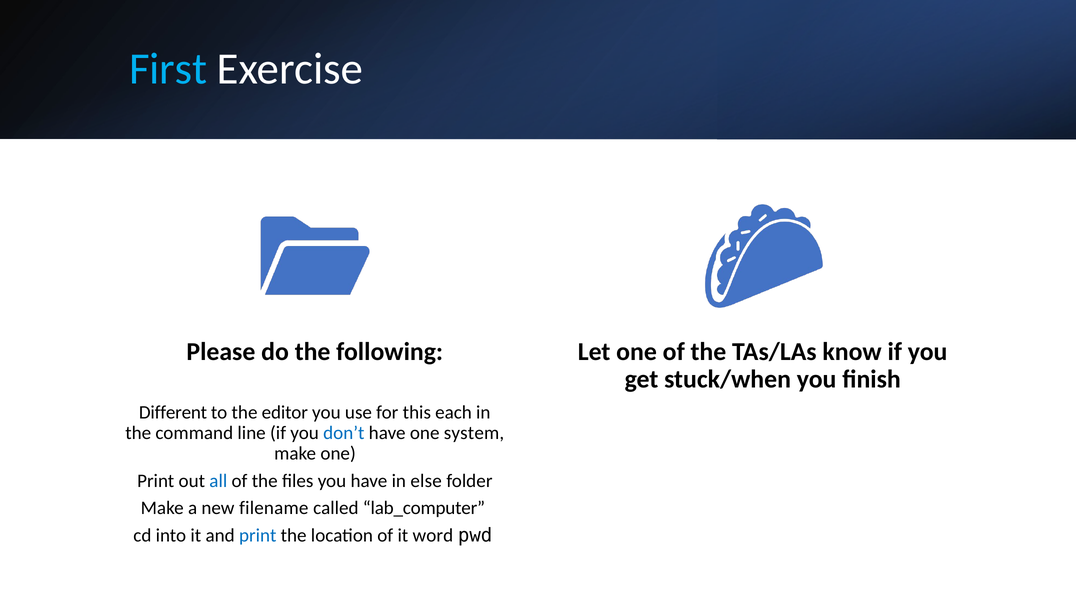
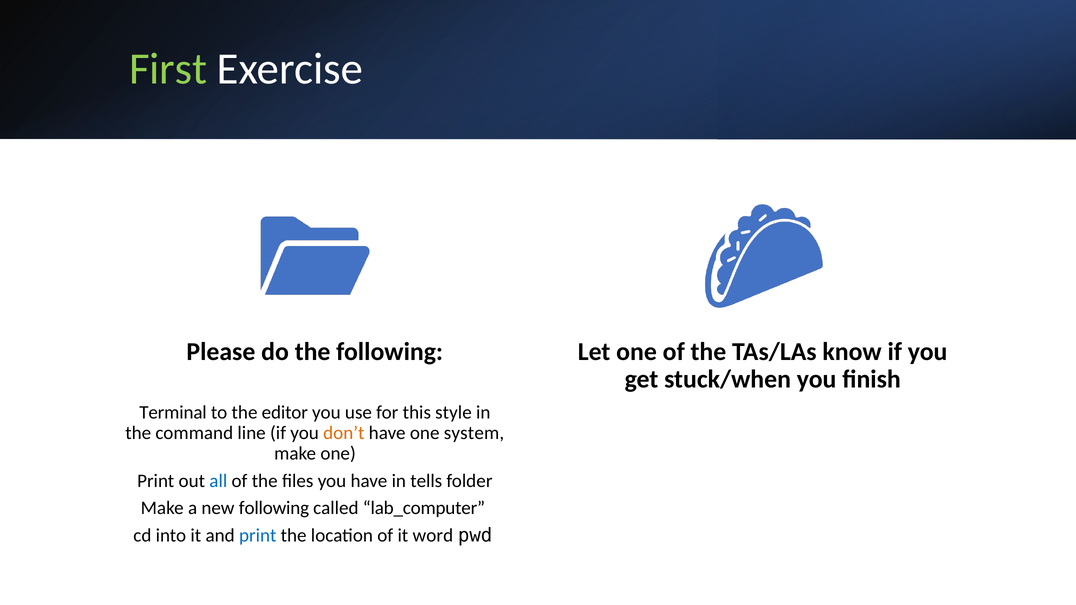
First colour: light blue -> light green
Different: Different -> Terminal
each: each -> style
don’t colour: blue -> orange
else: else -> tells
new filename: filename -> following
